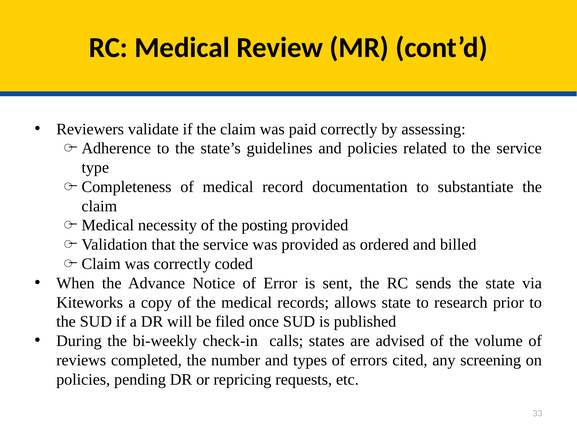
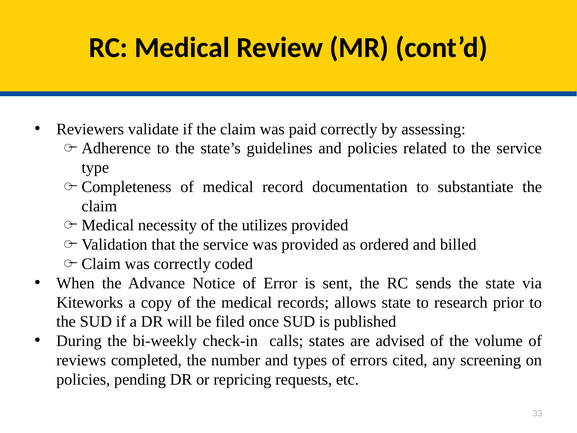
posting: posting -> utilizes
